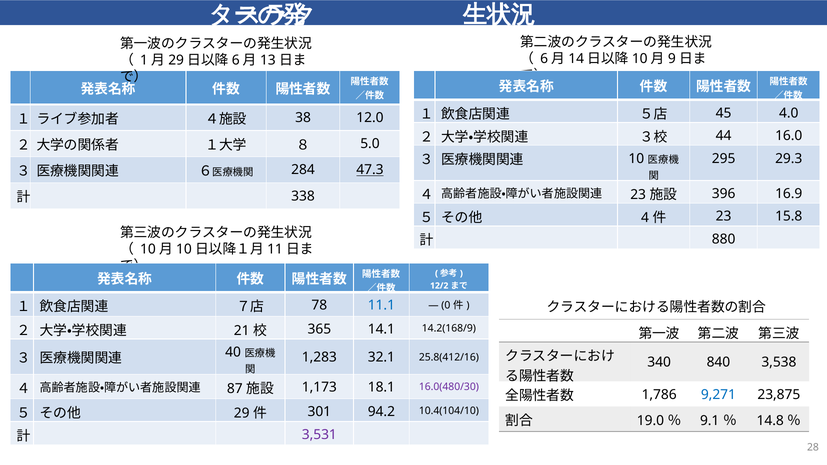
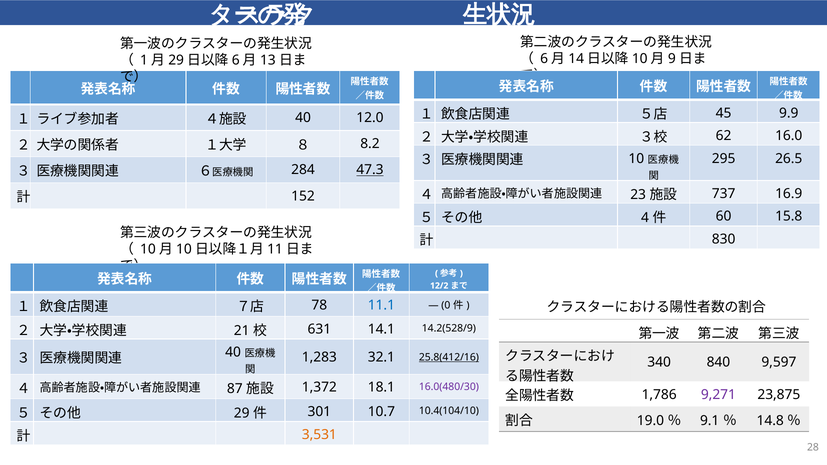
4.0: 4.0 -> 9.9
38 at (303, 118): 38 -> 40
44: 44 -> 62
5.0: 5.0 -> 8.2
29.3: 29.3 -> 26.5
396: 396 -> 737
338: 338 -> 152
23 at (724, 217): 23 -> 60
880: 880 -> 830
365: 365 -> 631
14.2(168/9: 14.2(168/9 -> 14.2(528/9
25.8(412/16 underline: none -> present
3,538: 3,538 -> 9,597
1,173: 1,173 -> 1,372
9,271 colour: blue -> purple
94.2: 94.2 -> 10.7
3,531 colour: purple -> orange
